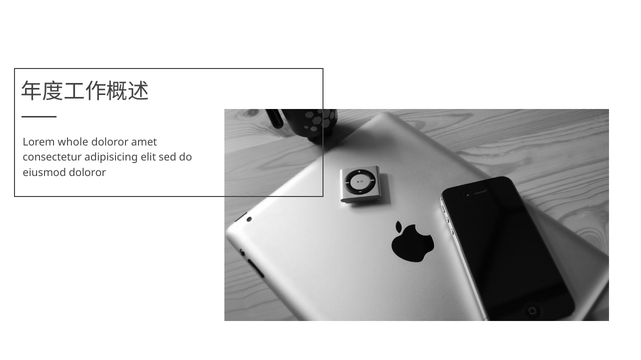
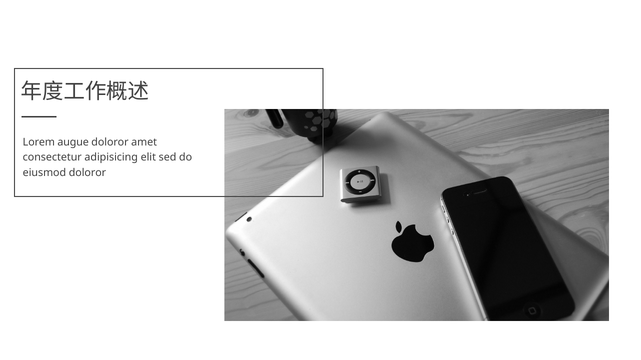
whole: whole -> augue
